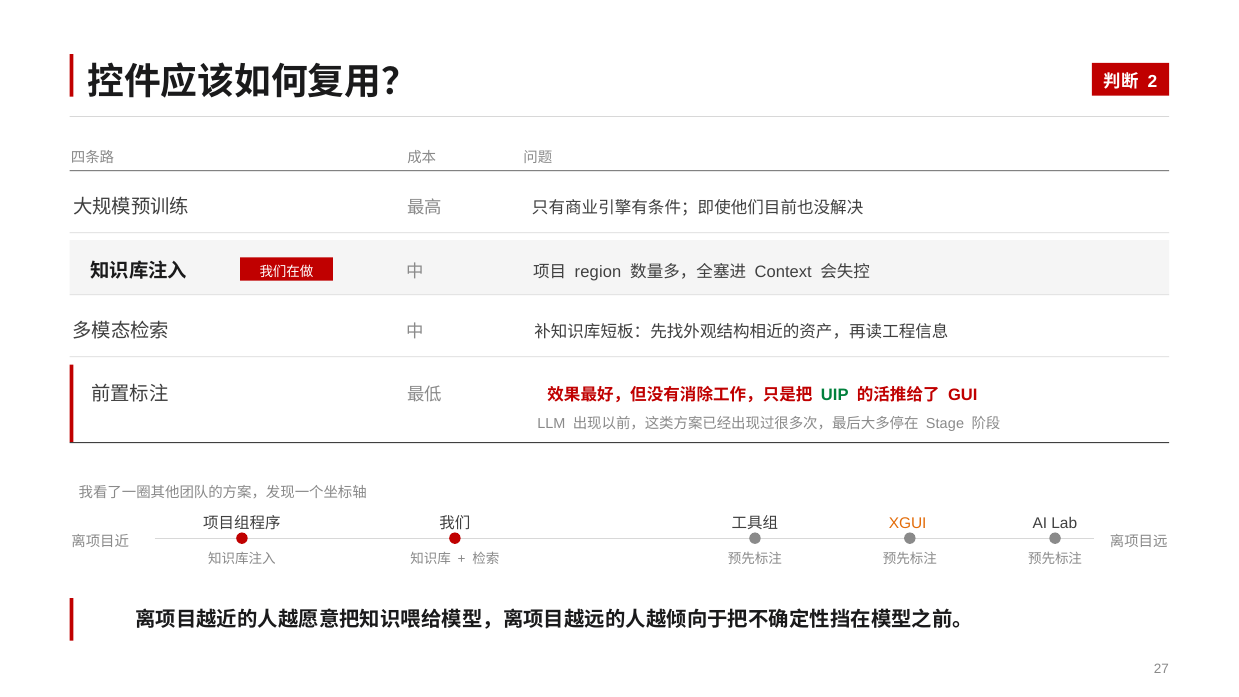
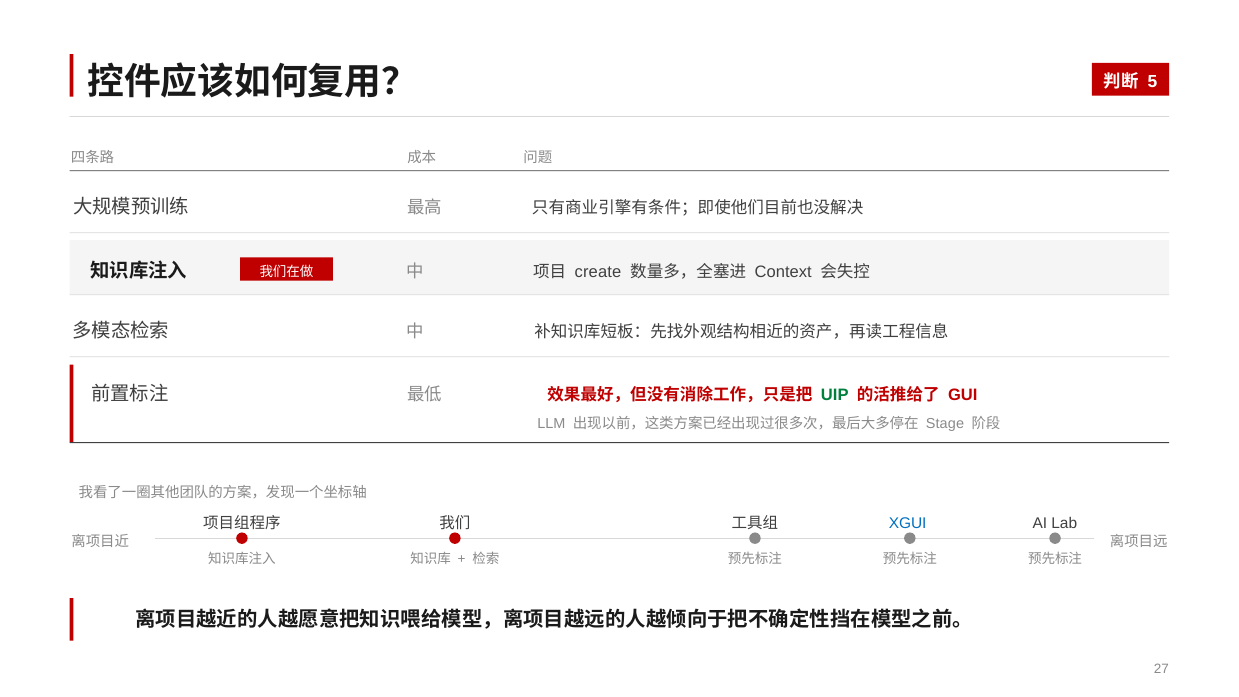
2: 2 -> 5
region: region -> create
XGUI colour: orange -> blue
